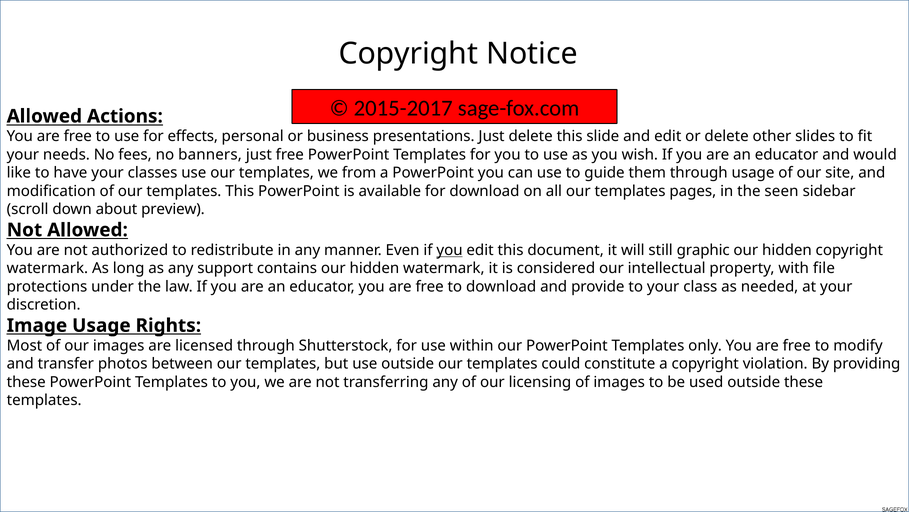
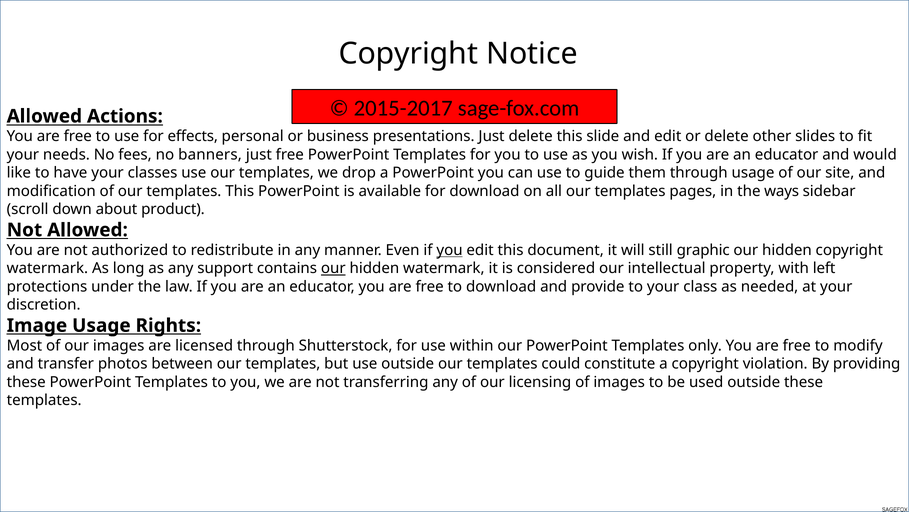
from: from -> drop
seen: seen -> ways
preview: preview -> product
our at (333, 268) underline: none -> present
file: file -> left
